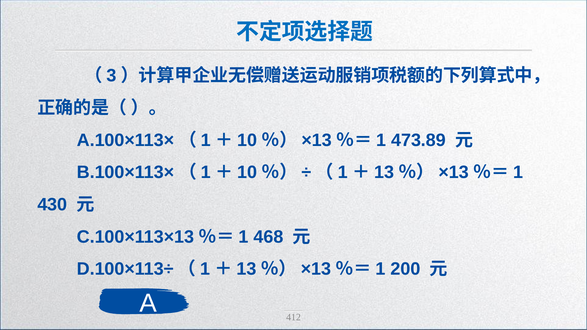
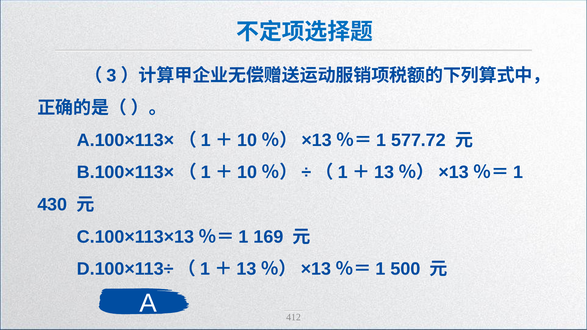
473.89: 473.89 -> 577.72
468: 468 -> 169
200: 200 -> 500
